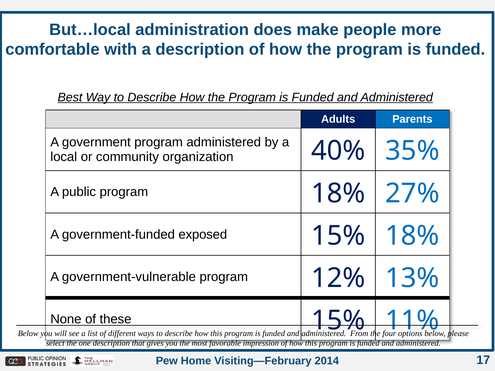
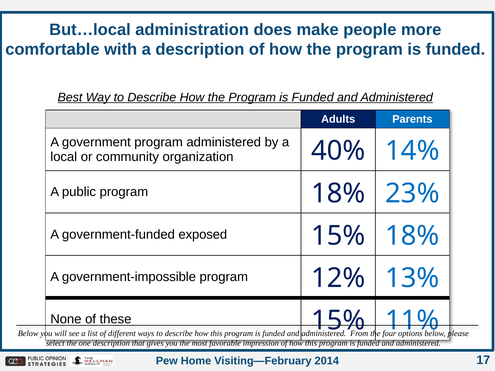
35%: 35% -> 14%
27%: 27% -> 23%
government-vulnerable: government-vulnerable -> government-impossible
